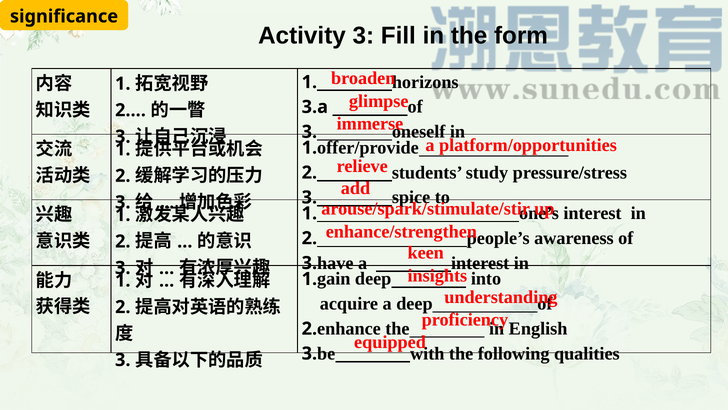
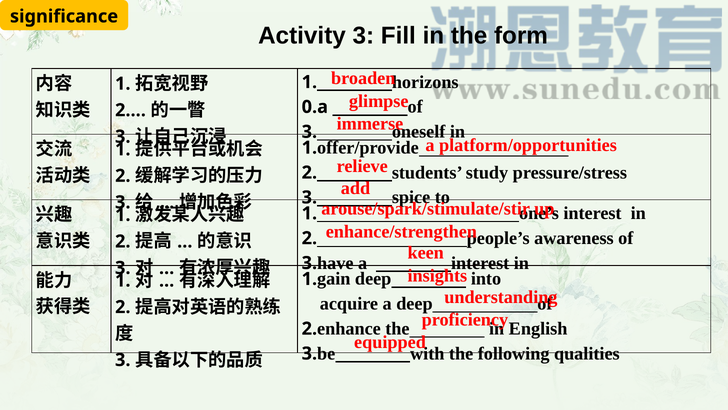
3.a: 3.a -> 0.a
